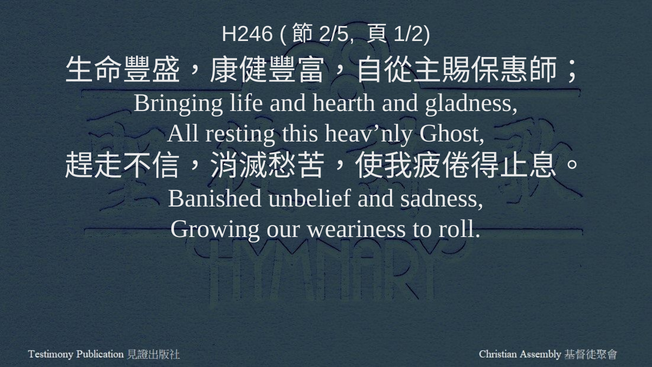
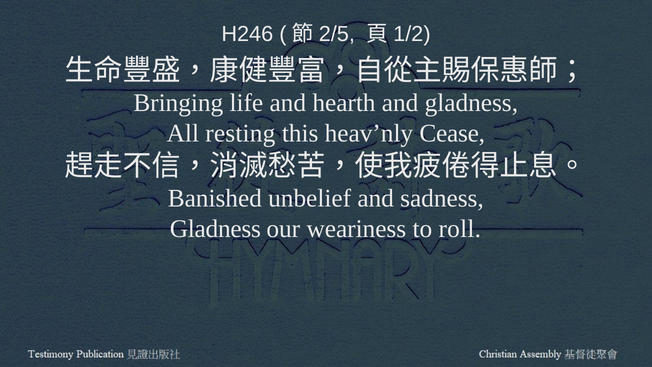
Ghost: Ghost -> Cease
Growing at (215, 229): Growing -> Gladness
